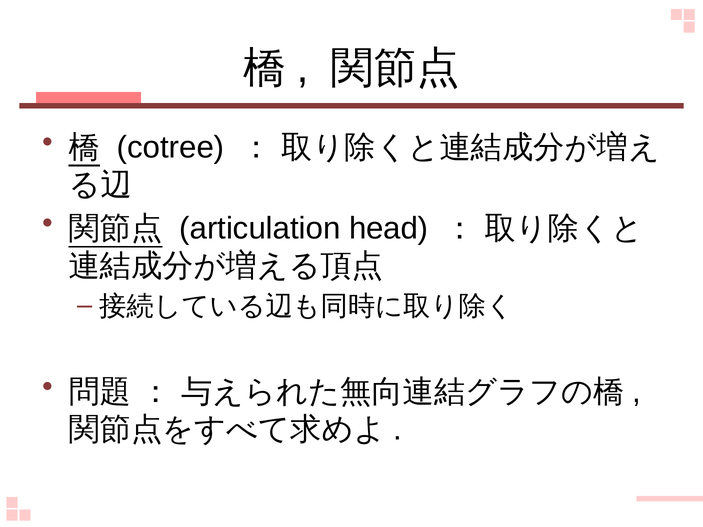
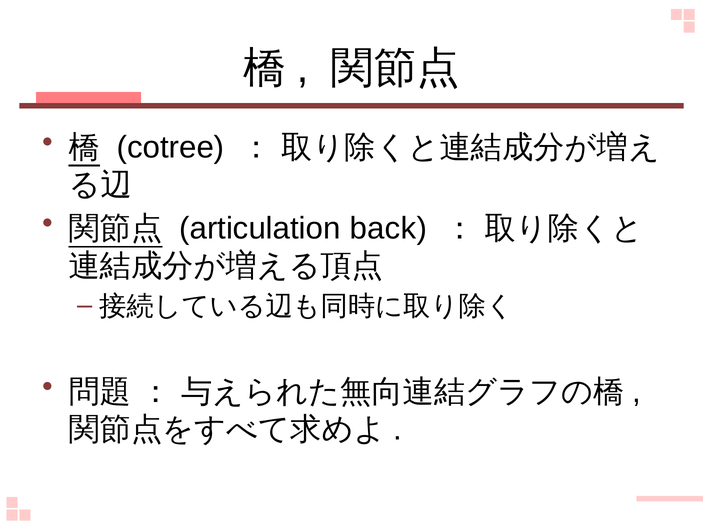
head: head -> back
